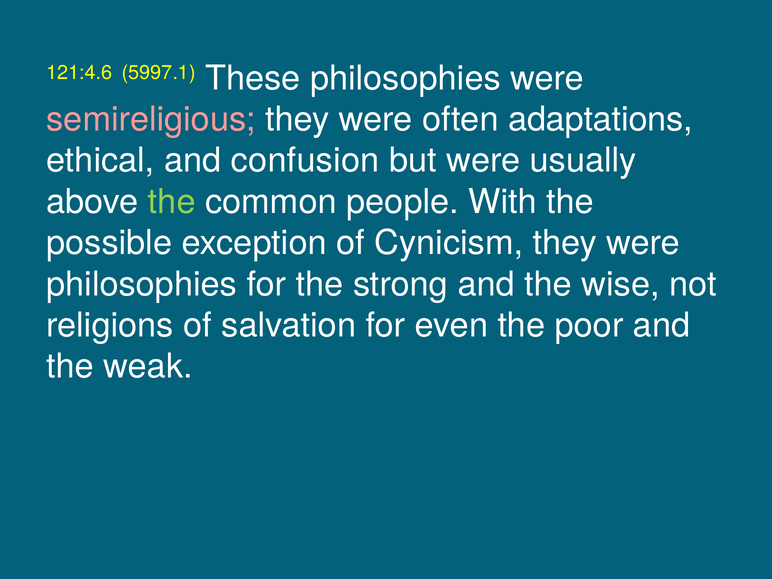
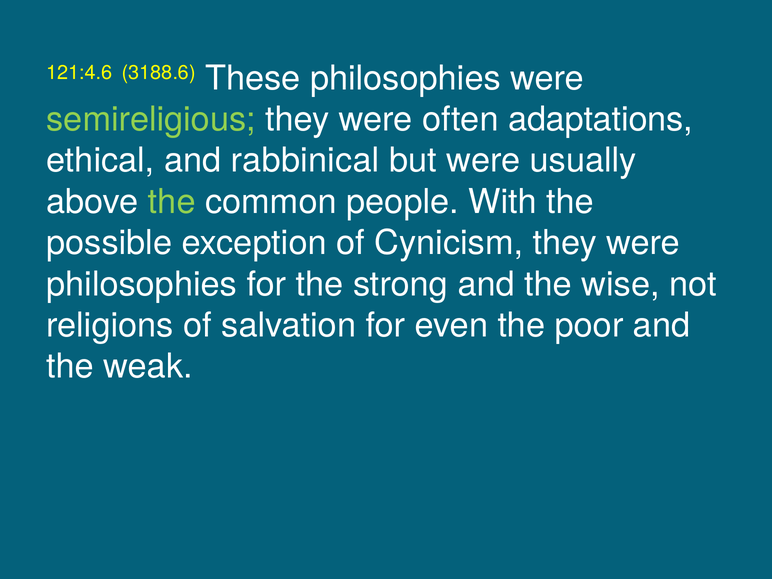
5997.1: 5997.1 -> 3188.6
semireligious colour: pink -> light green
confusion: confusion -> rabbinical
